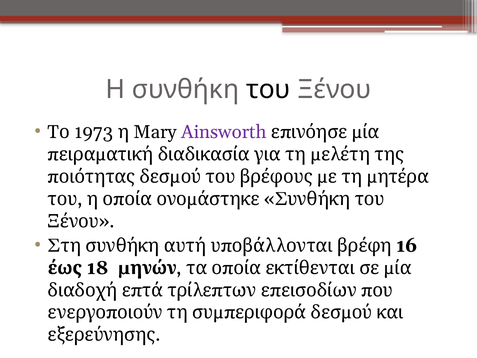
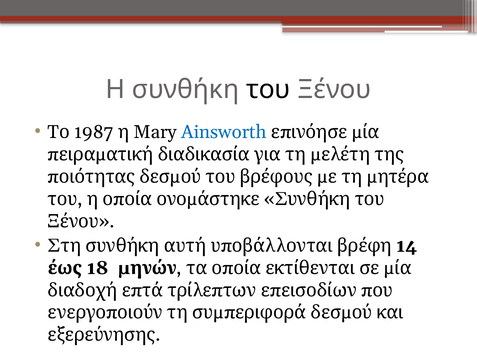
1973: 1973 -> 1987
Ainsworth colour: purple -> blue
16: 16 -> 14
